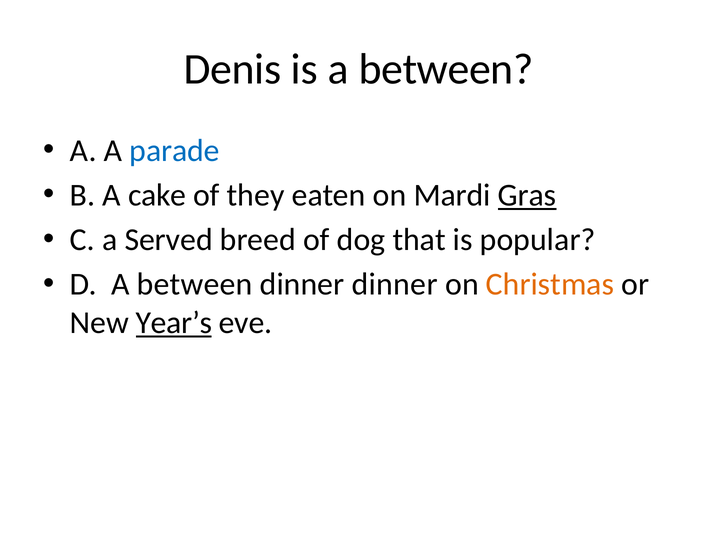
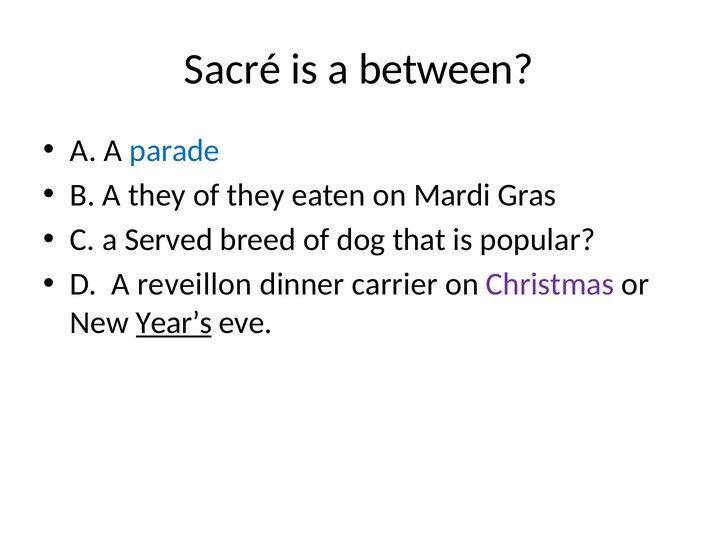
Denis: Denis -> Sacré
A cake: cake -> they
Gras underline: present -> none
D A between: between -> reveillon
dinner dinner: dinner -> carrier
Christmas colour: orange -> purple
